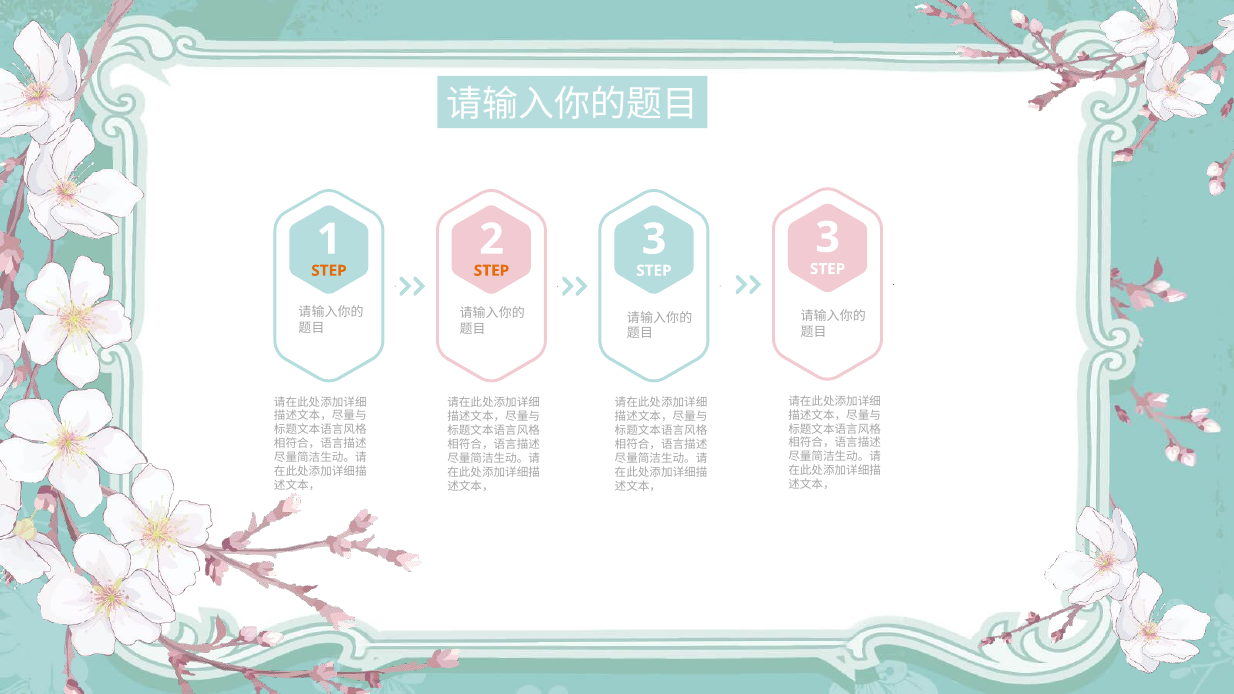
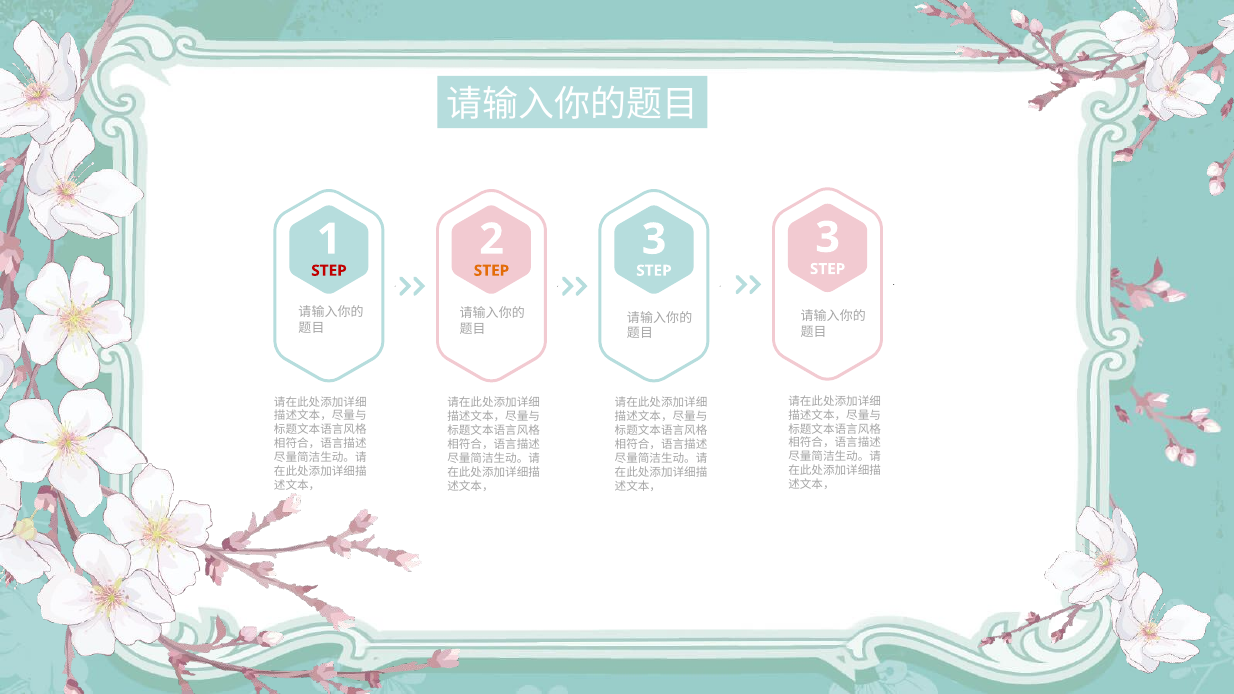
STEP at (329, 271) colour: orange -> red
